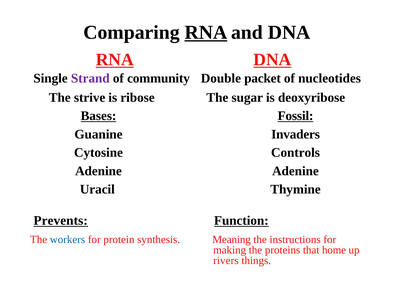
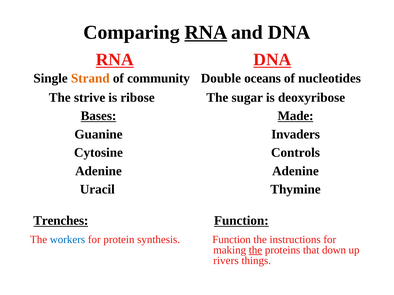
Strand colour: purple -> orange
packet: packet -> oceans
Fossil: Fossil -> Made
Prevents: Prevents -> Trenches
synthesis Meaning: Meaning -> Function
the at (255, 250) underline: none -> present
home: home -> down
